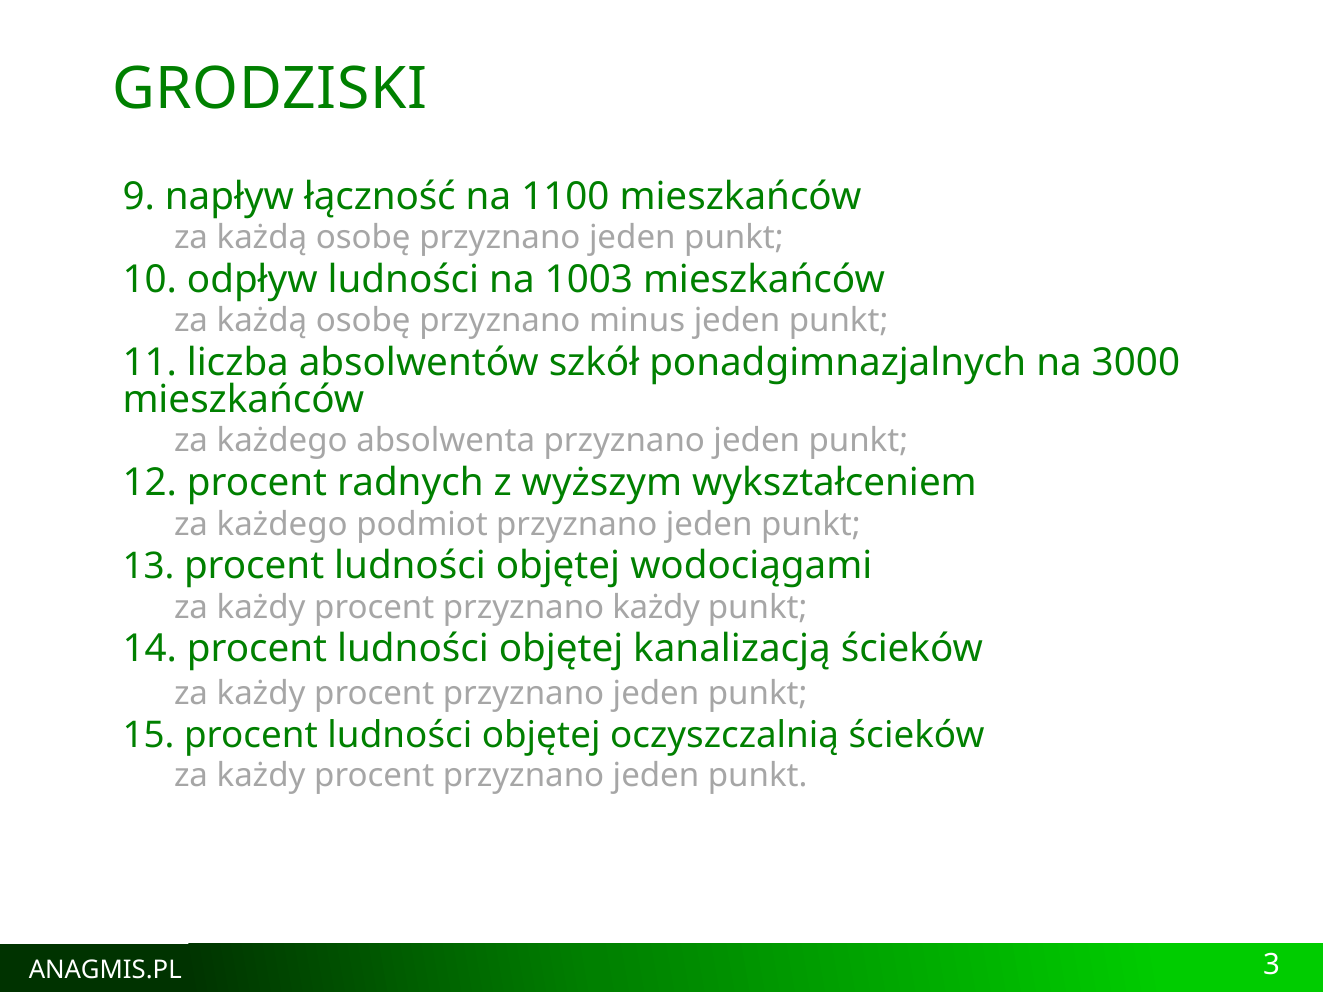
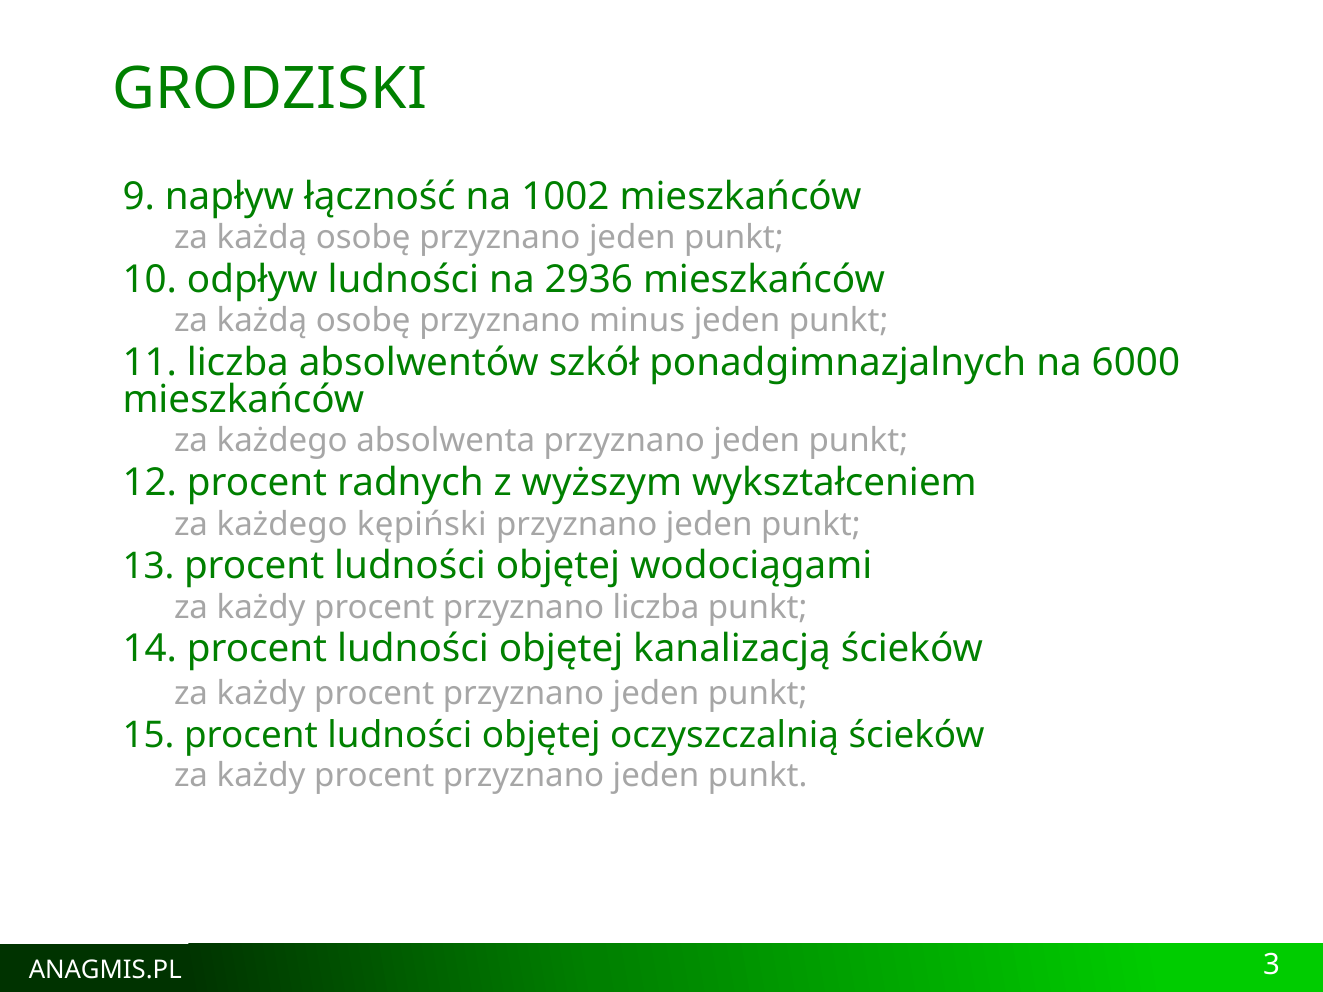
1100: 1100 -> 1002
1003: 1003 -> 2936
3000: 3000 -> 6000
podmiot: podmiot -> kępiński
przyznano każdy: każdy -> liczba
